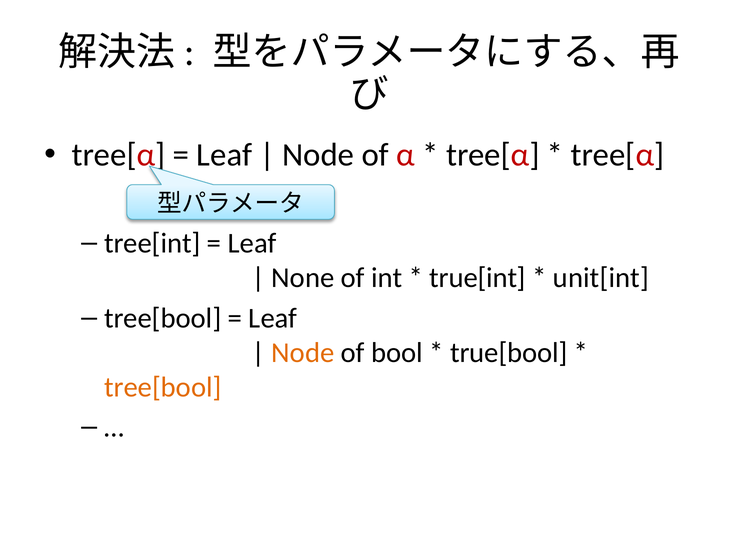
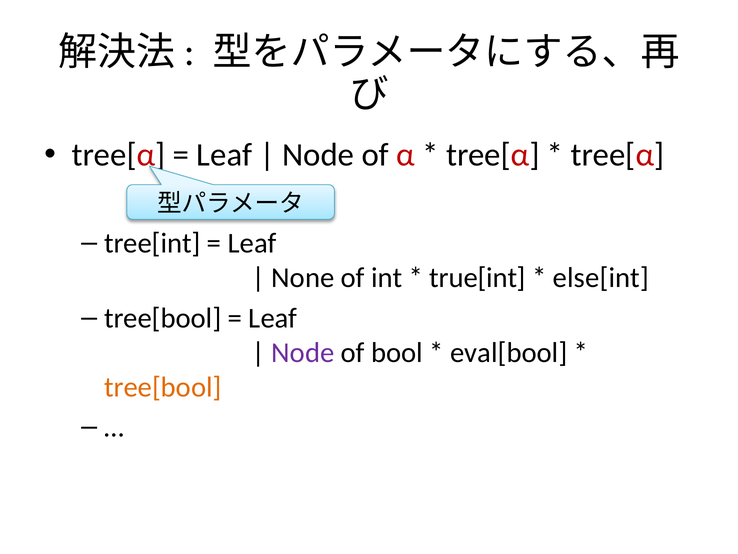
unit[int: unit[int -> else[int
Node at (303, 352) colour: orange -> purple
true[bool: true[bool -> eval[bool
